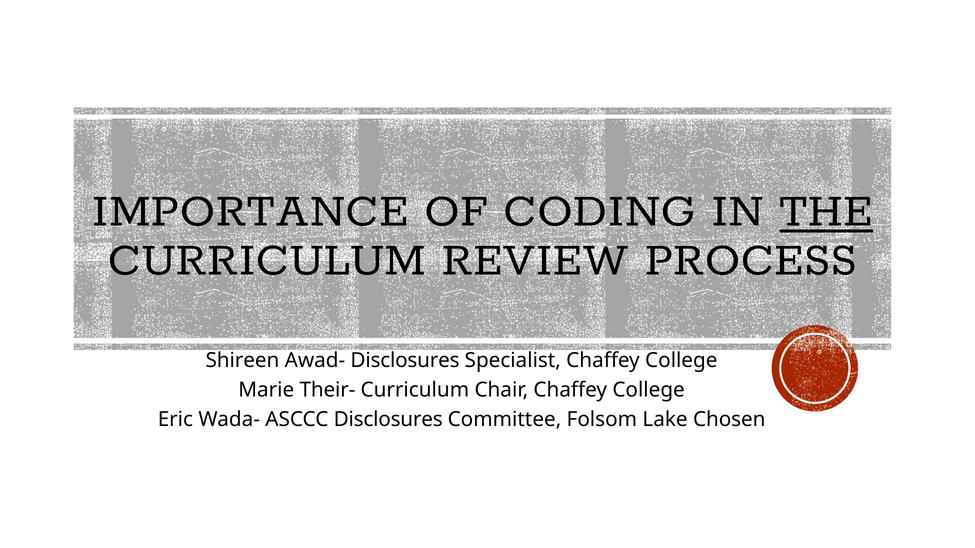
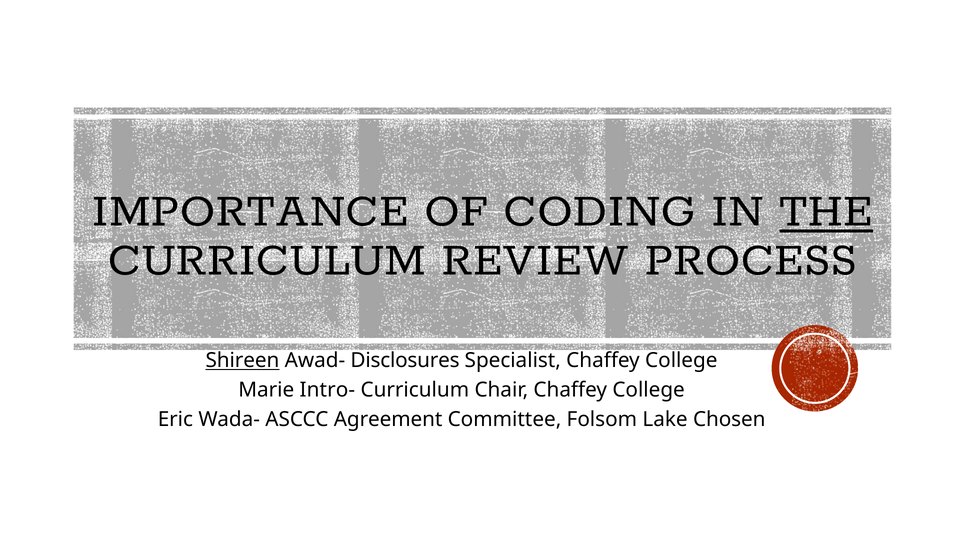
Shireen underline: none -> present
Their-: Their- -> Intro-
ASCCC Disclosures: Disclosures -> Agreement
